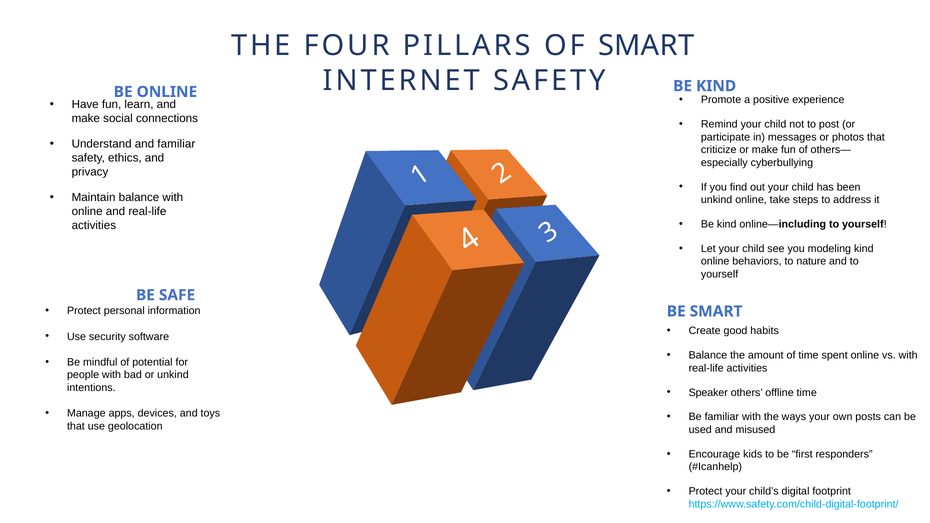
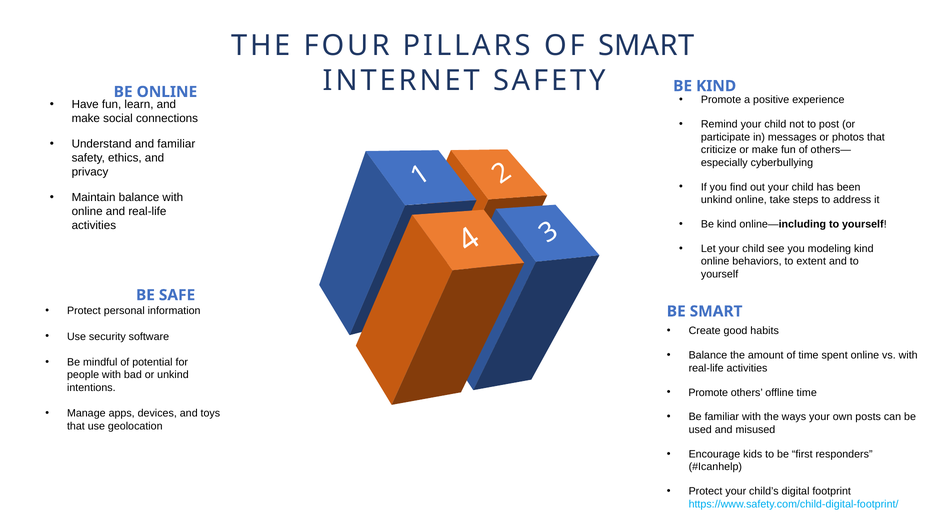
nature: nature -> extent
Speaker at (708, 393): Speaker -> Promote
